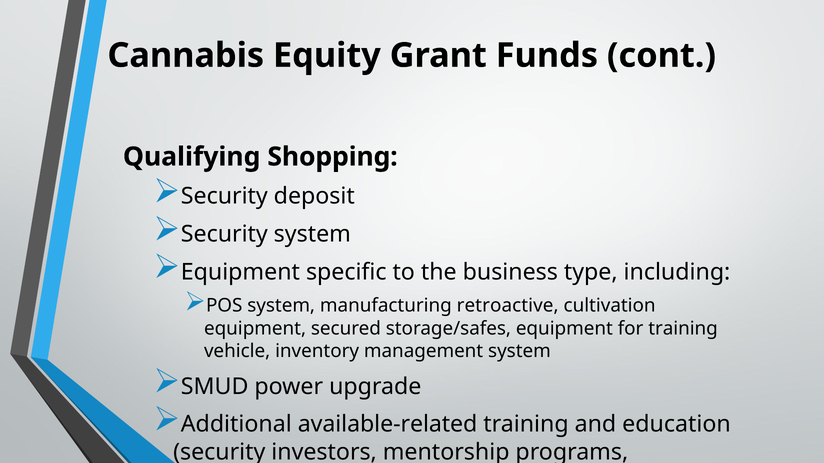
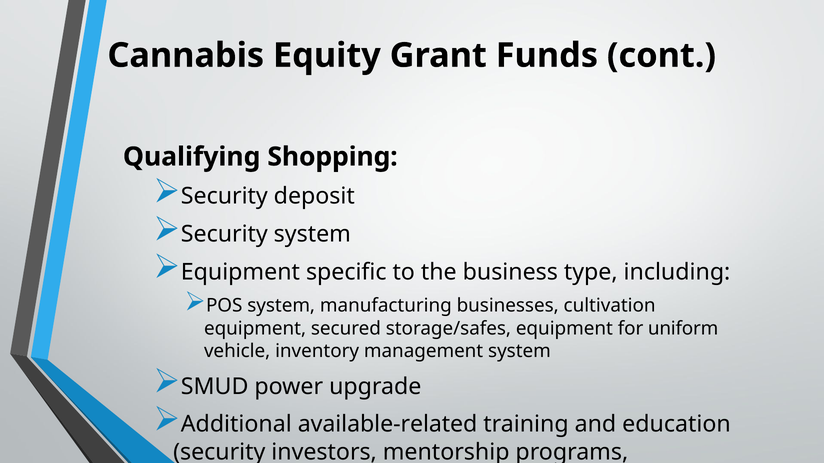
retroactive: retroactive -> businesses
for training: training -> uniform
